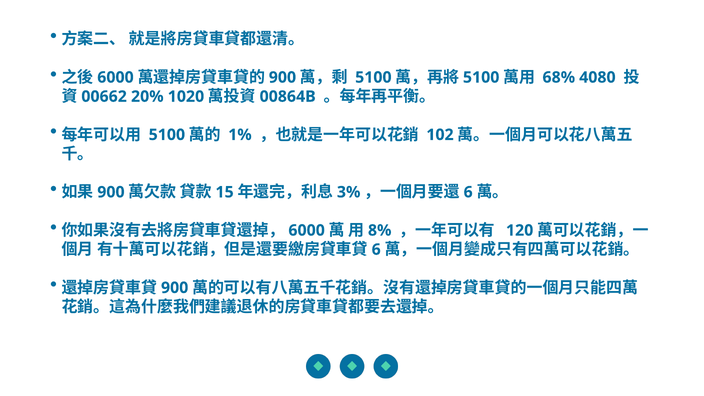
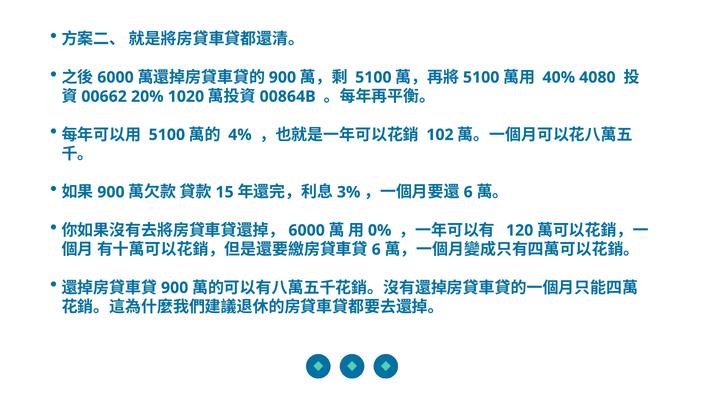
68%: 68% -> 40%
1%: 1% -> 4%
8%: 8% -> 0%
